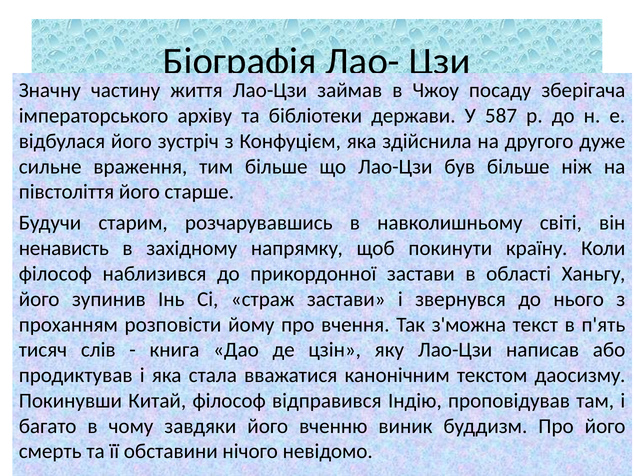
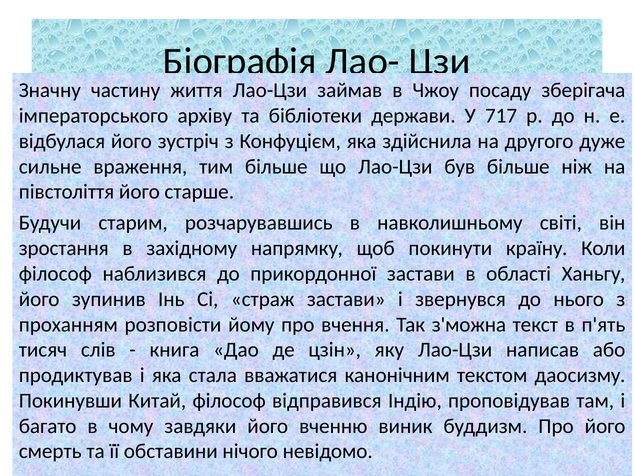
587: 587 -> 717
ненависть: ненависть -> зростання
